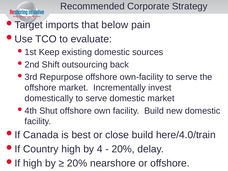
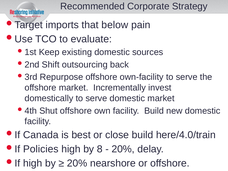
Country: Country -> Policies
4: 4 -> 8
